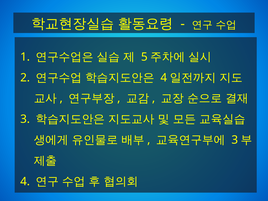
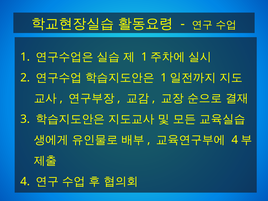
5 at (144, 57): 5 -> 1
4 at (164, 78): 4 -> 1
3 at (235, 140): 3 -> 4
